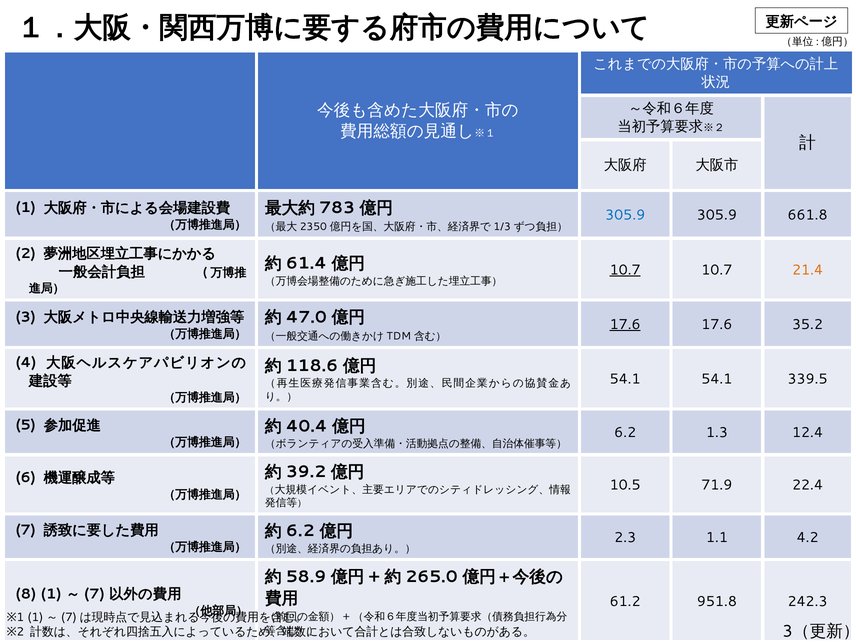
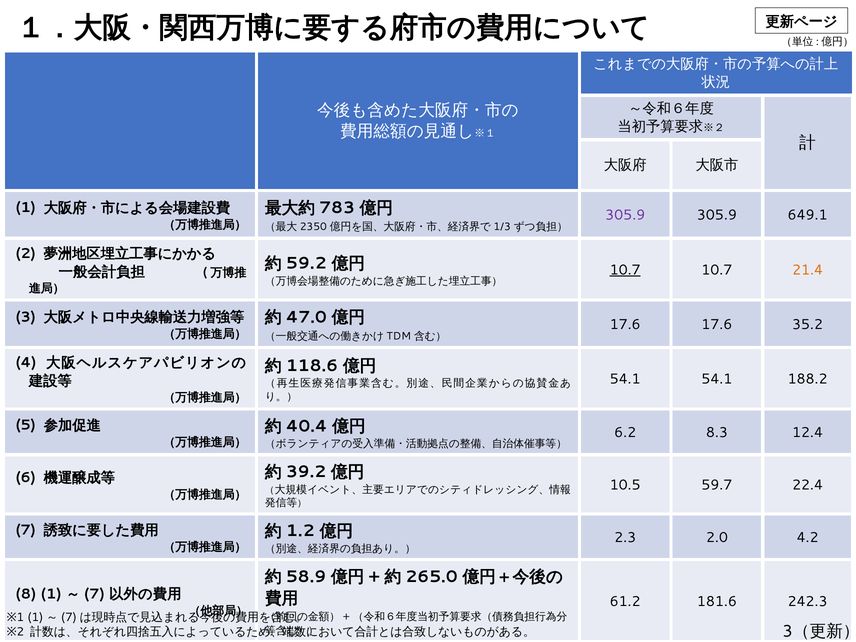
305.9 at (625, 215) colour: blue -> purple
661.8: 661.8 -> 649.1
61.4: 61.4 -> 59.2
17.6 at (625, 324) underline: present -> none
339.5: 339.5 -> 188.2
1.3: 1.3 -> 8.3
71.9: 71.9 -> 59.7
6.2 at (300, 531): 6.2 -> 1.2
1.1: 1.1 -> 2.0
951.8: 951.8 -> 181.6
